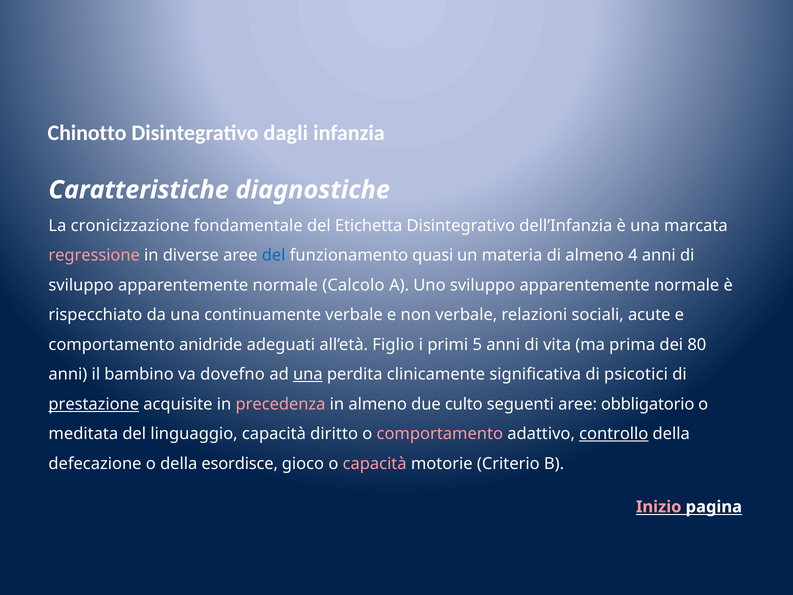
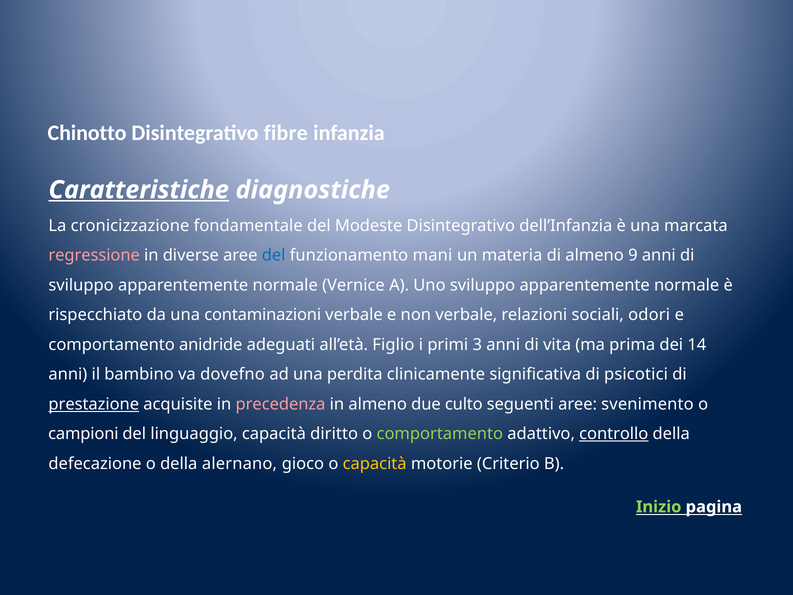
dagli: dagli -> fibre
Caratteristiche underline: none -> present
Etichetta: Etichetta -> Modeste
quasi: quasi -> mani
4: 4 -> 9
Calcolo: Calcolo -> Vernice
continuamente: continuamente -> contaminazioni
acute: acute -> odori
5: 5 -> 3
80: 80 -> 14
una at (308, 374) underline: present -> none
obbligatorio: obbligatorio -> svenimento
meditata: meditata -> campioni
comportamento at (440, 434) colour: pink -> light green
esordisce: esordisce -> alernano
capacità at (375, 463) colour: pink -> yellow
Inizio colour: pink -> light green
